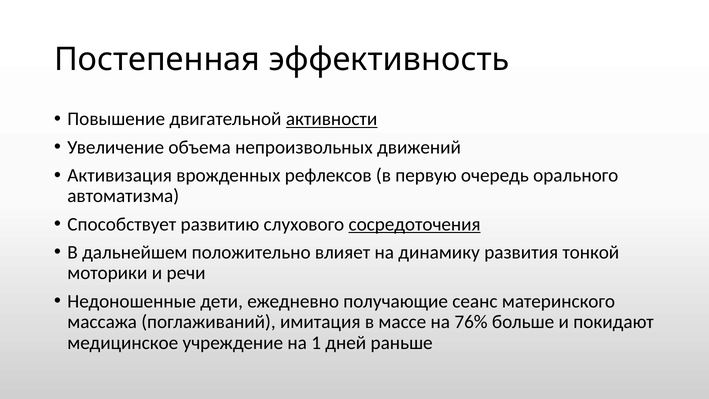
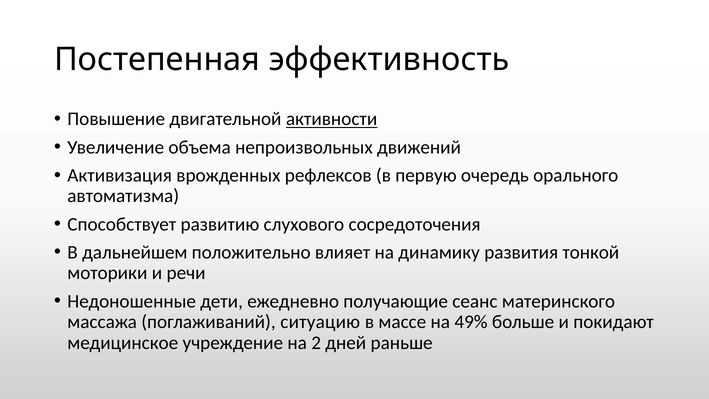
сосредоточения underline: present -> none
имитация: имитация -> ситуацию
76%: 76% -> 49%
1: 1 -> 2
